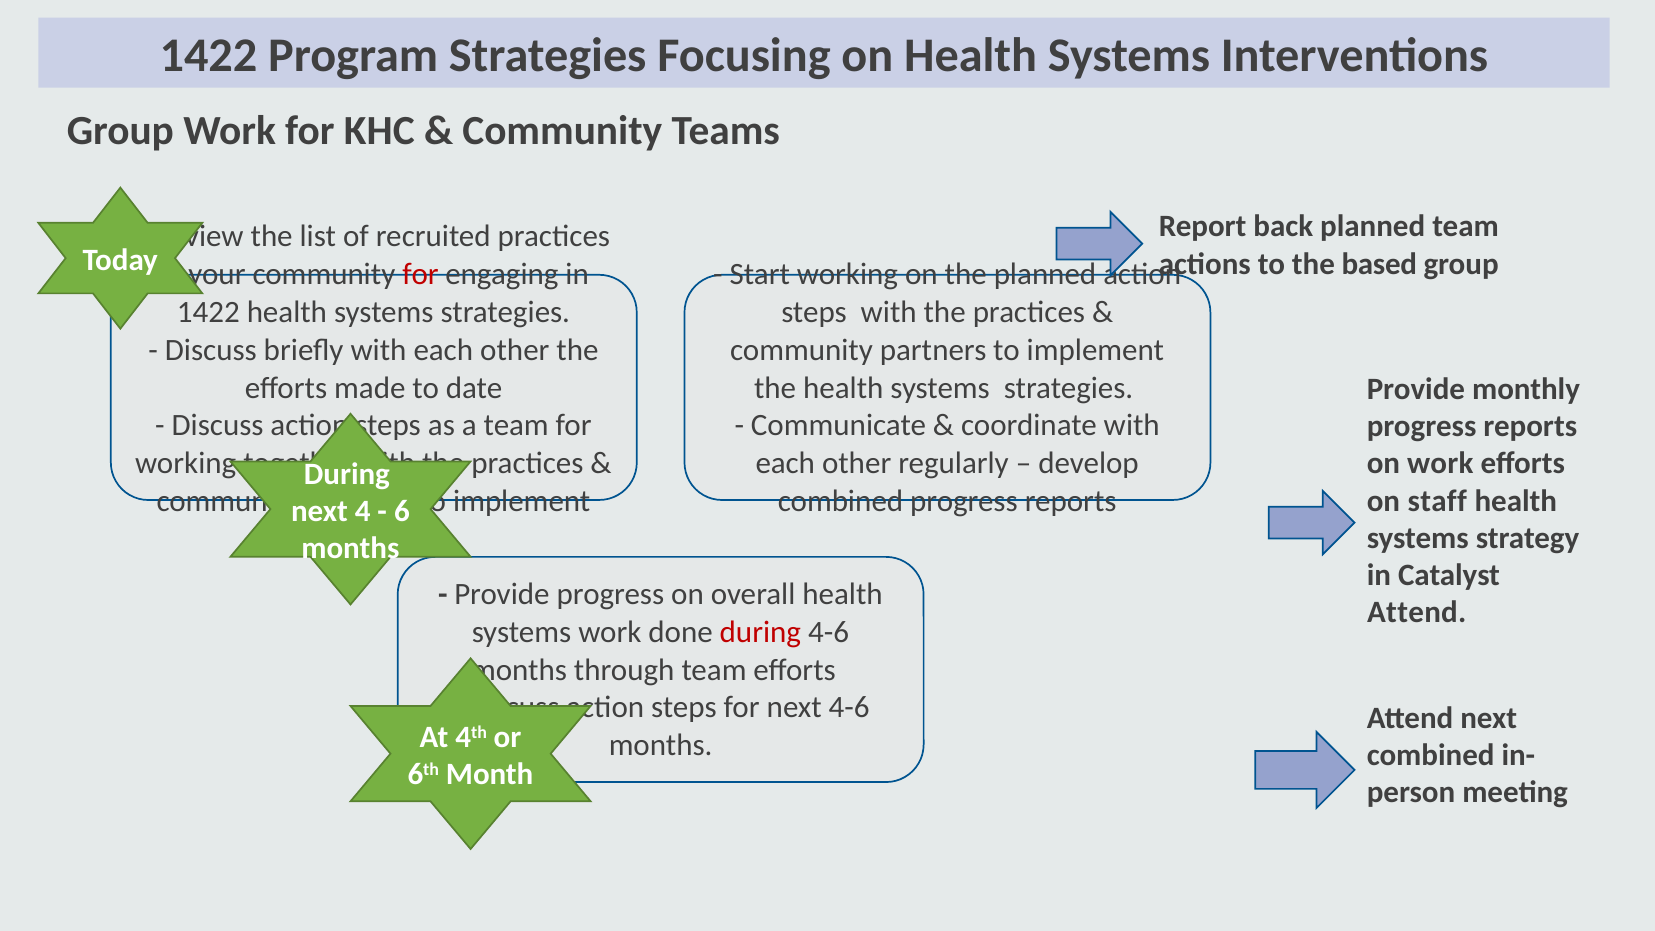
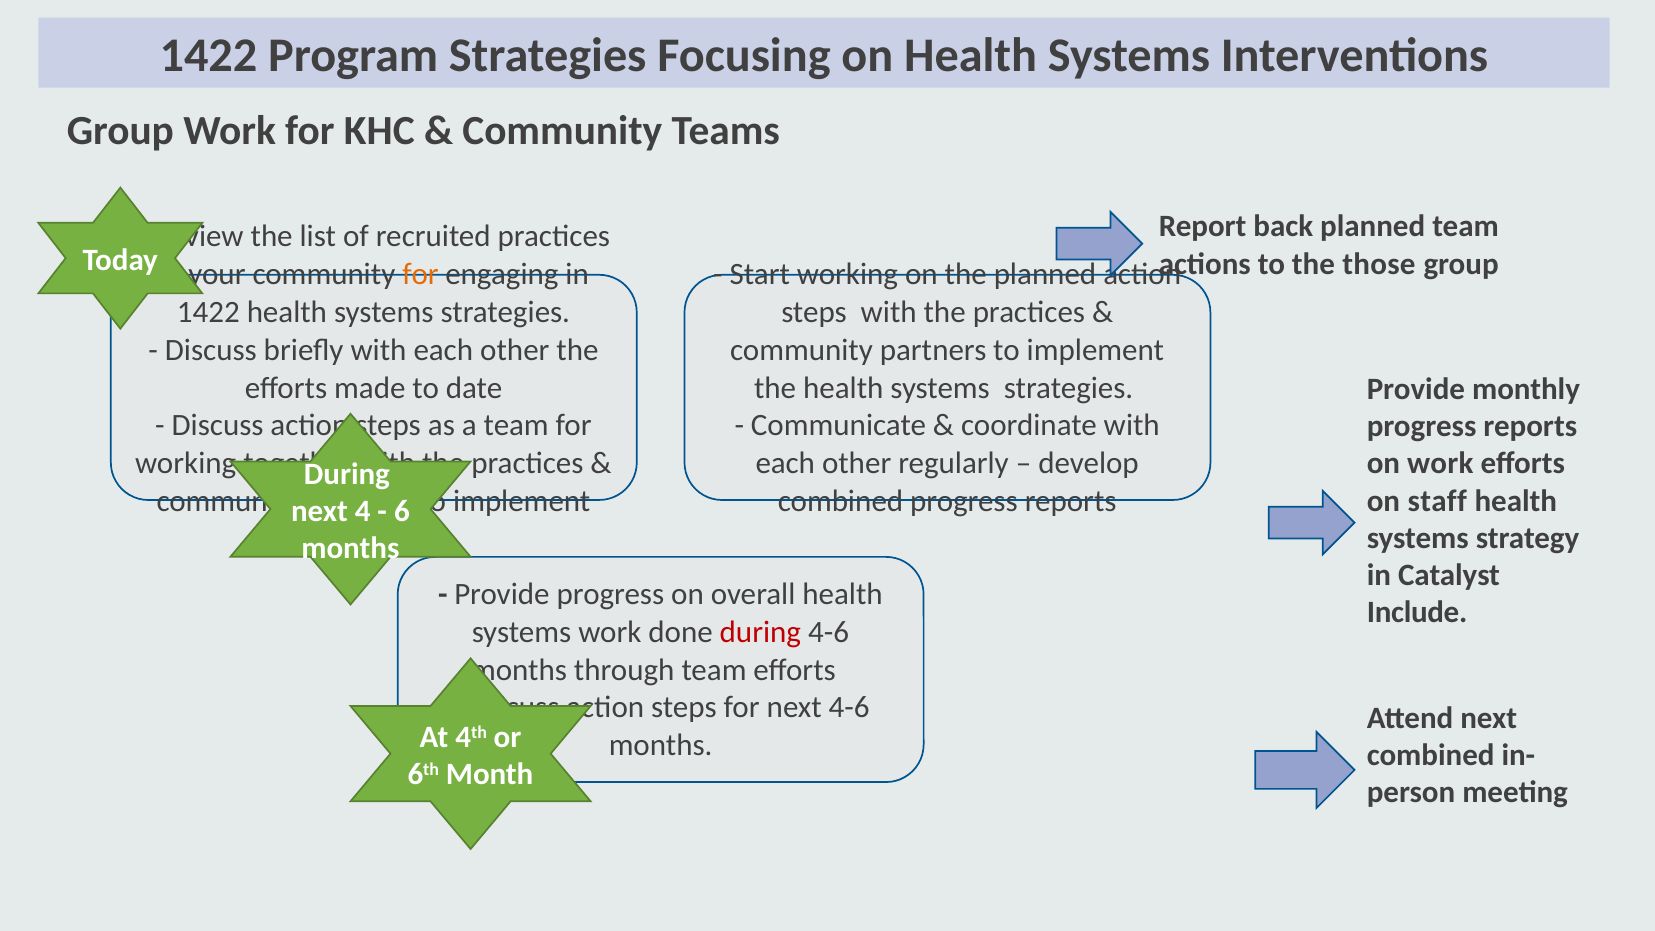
based: based -> those
for at (420, 274) colour: red -> orange
Attend at (1417, 612): Attend -> Include
